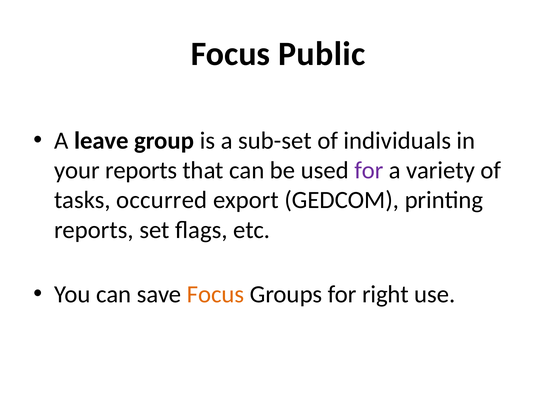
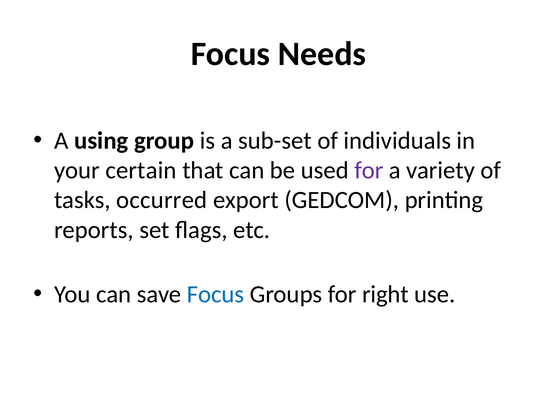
Public: Public -> Needs
leave: leave -> using
your reports: reports -> certain
Focus at (216, 294) colour: orange -> blue
